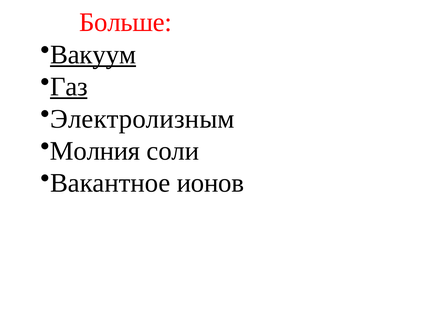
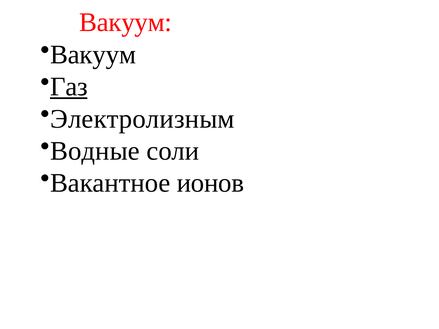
Больше at (126, 22): Больше -> Вакуум
Вакуум at (93, 55) underline: present -> none
Молния: Молния -> Водные
